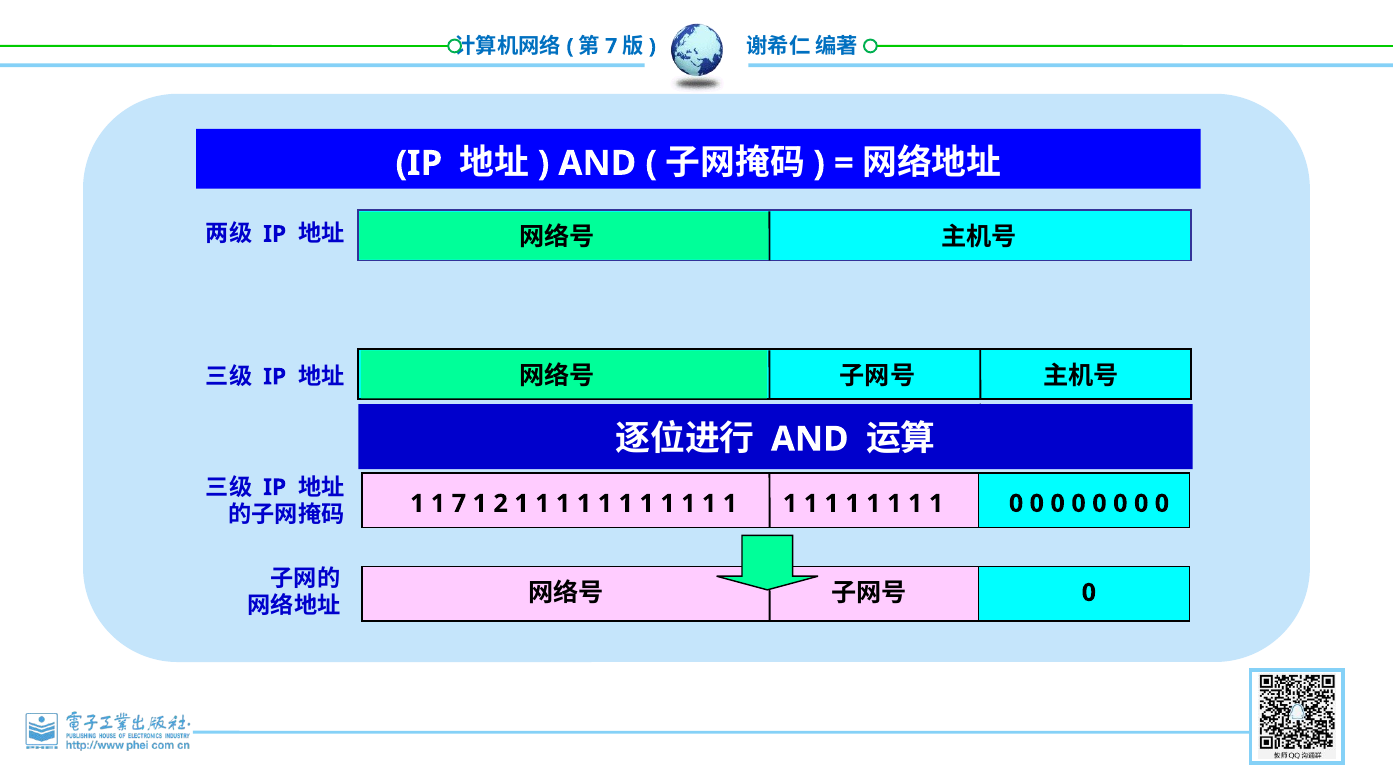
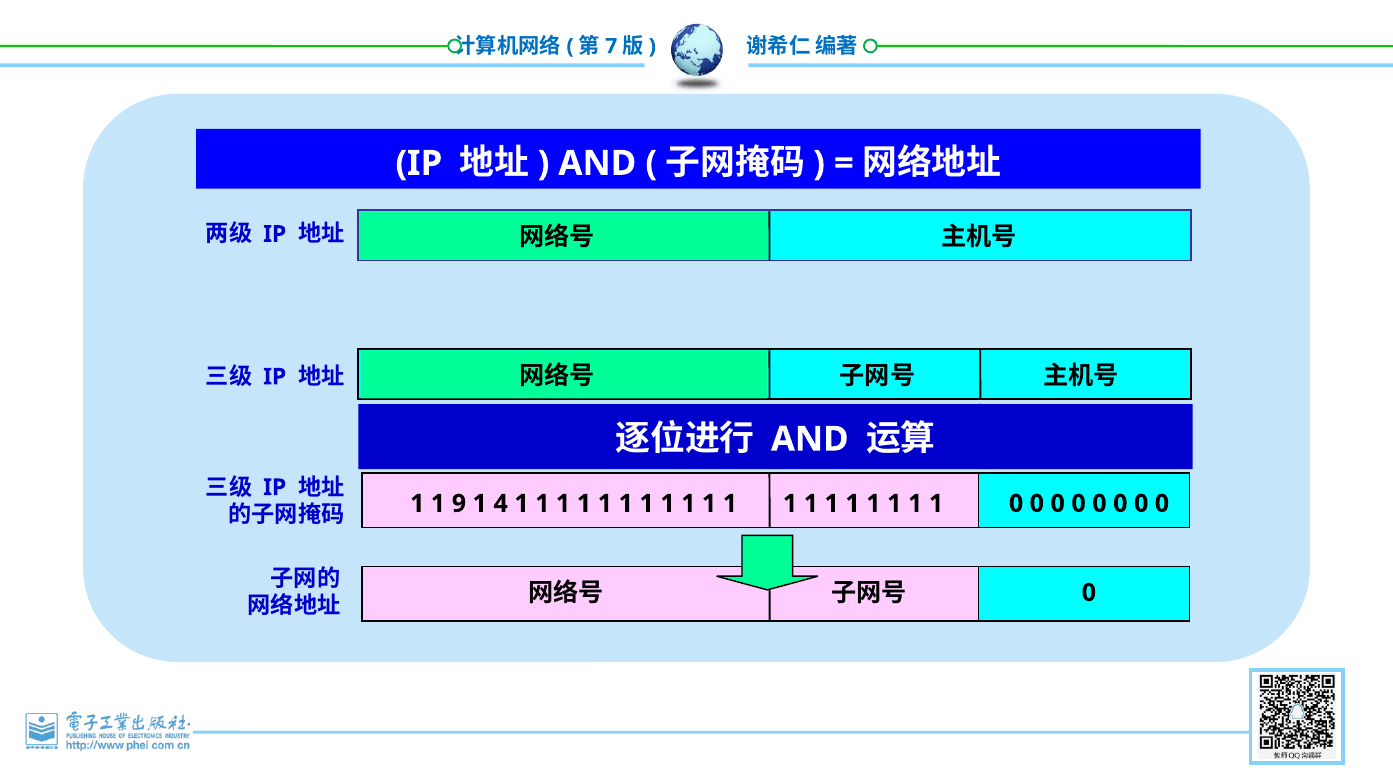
1 7: 7 -> 9
2: 2 -> 4
